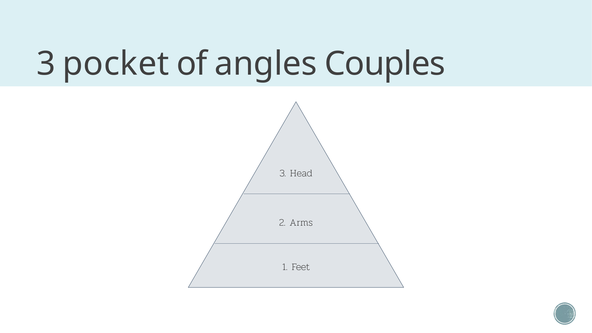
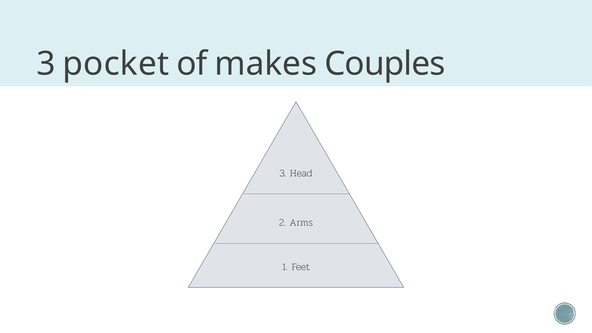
angles: angles -> makes
